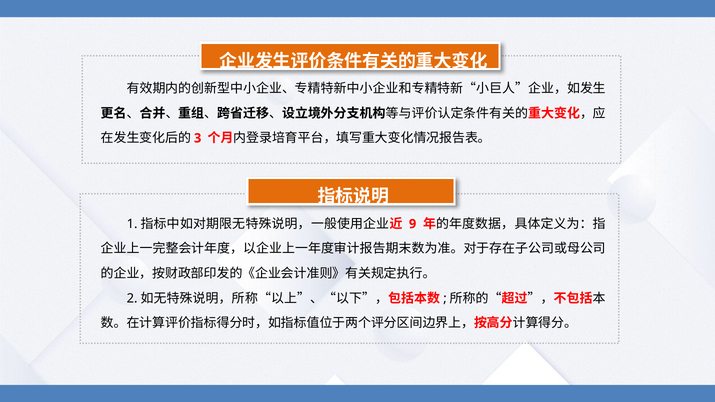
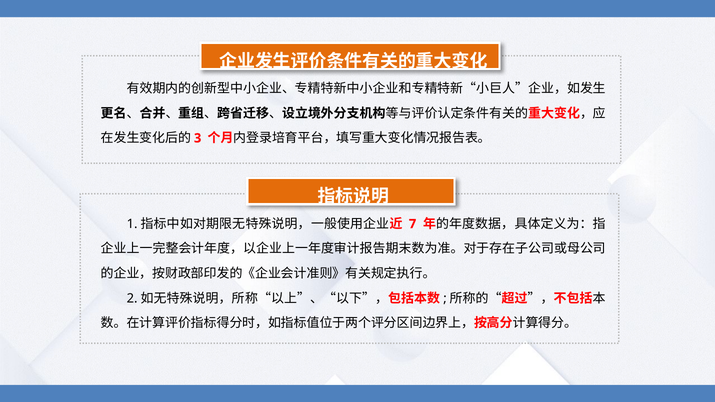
9: 9 -> 7
